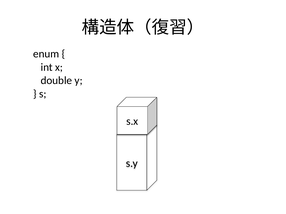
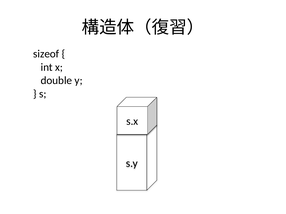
enum: enum -> sizeof
